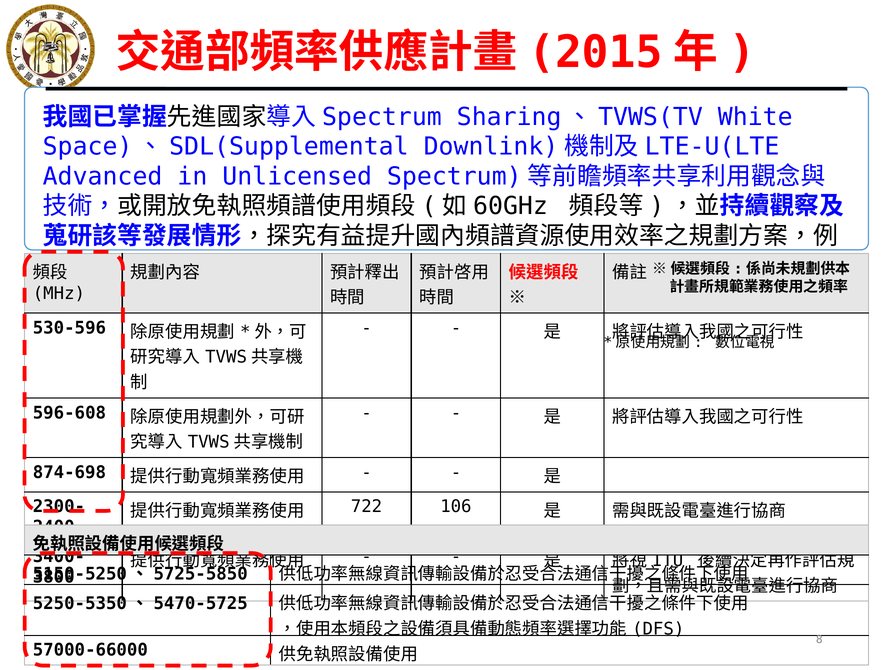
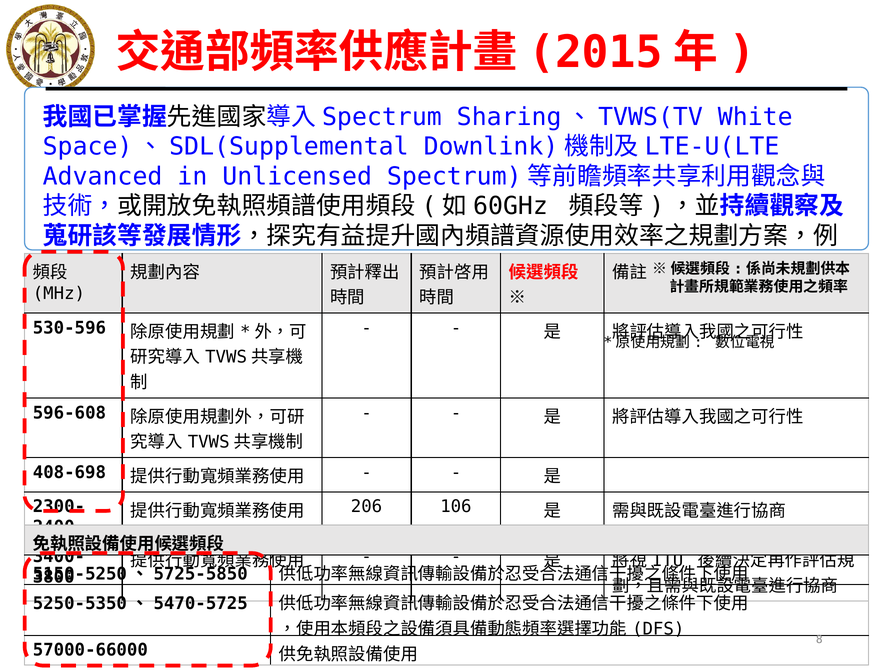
874-698: 874-698 -> 408-698
722: 722 -> 206
